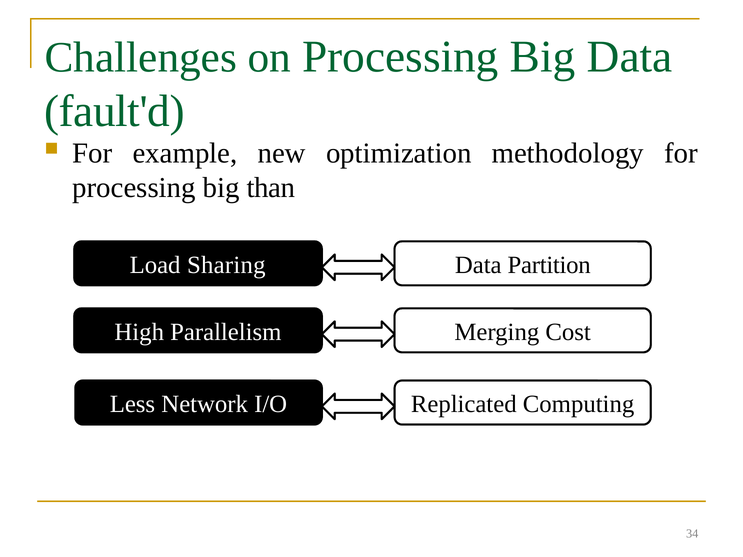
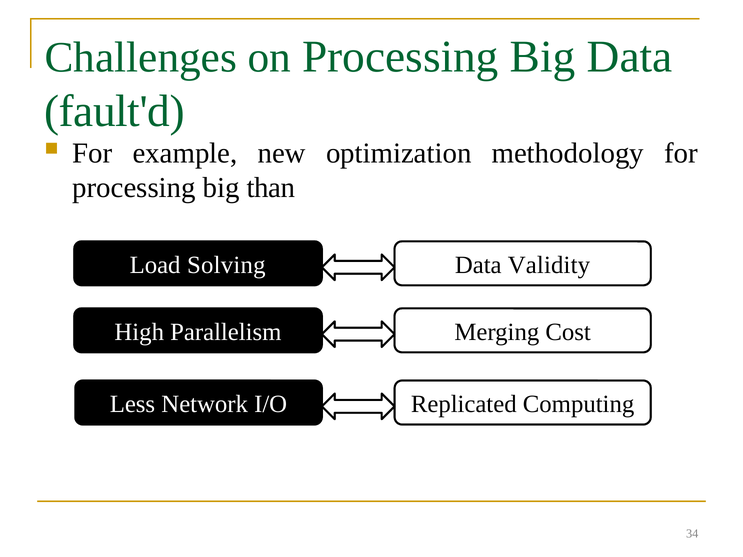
Sharing: Sharing -> Solving
Partition: Partition -> Validity
